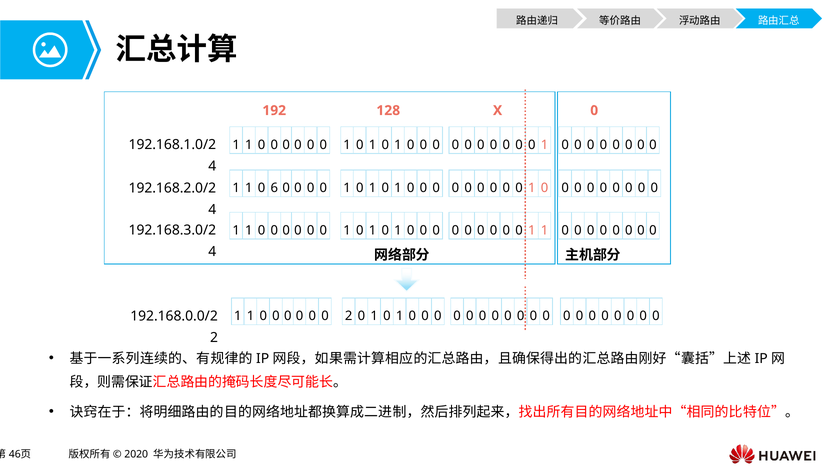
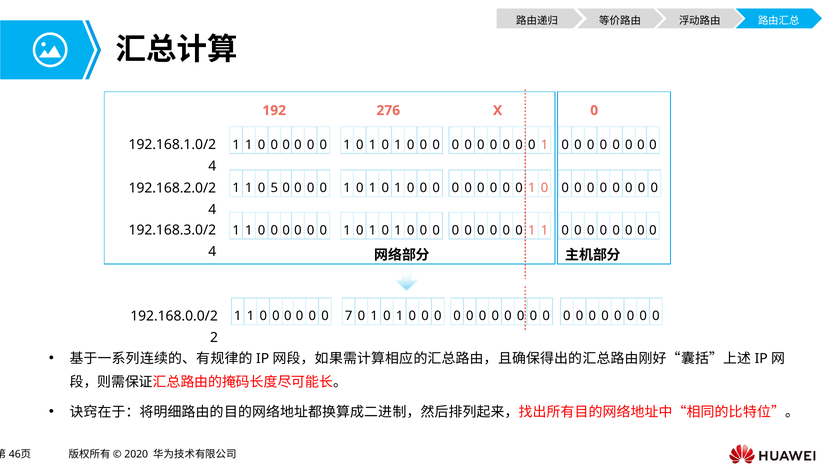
128: 128 -> 276
6: 6 -> 5
0 2: 2 -> 7
